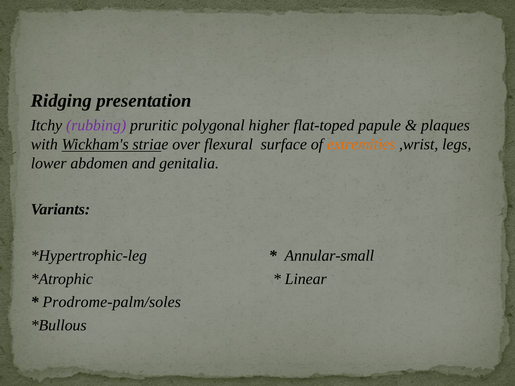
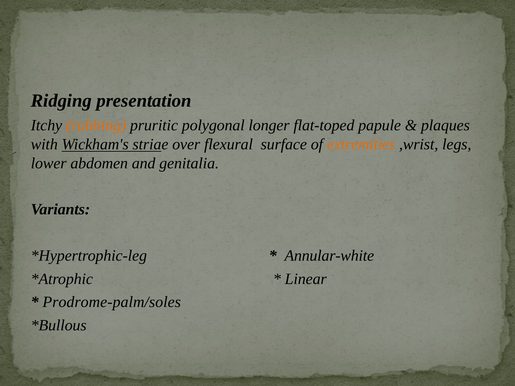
rubbing colour: purple -> orange
higher: higher -> longer
Annular-small: Annular-small -> Annular-white
